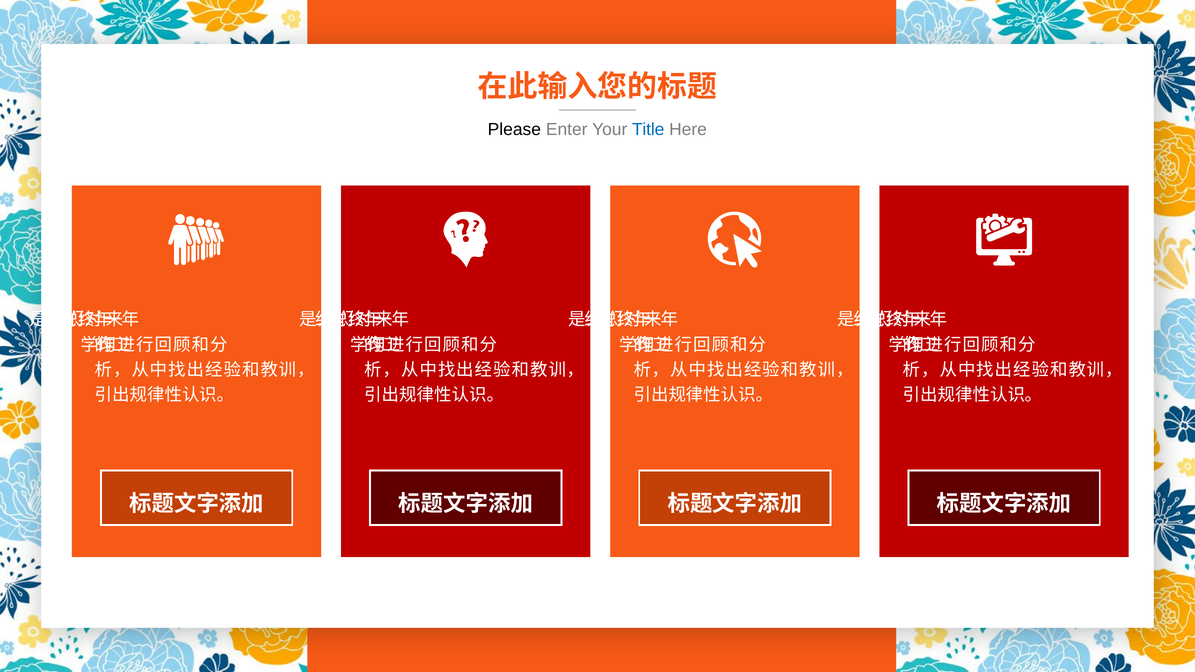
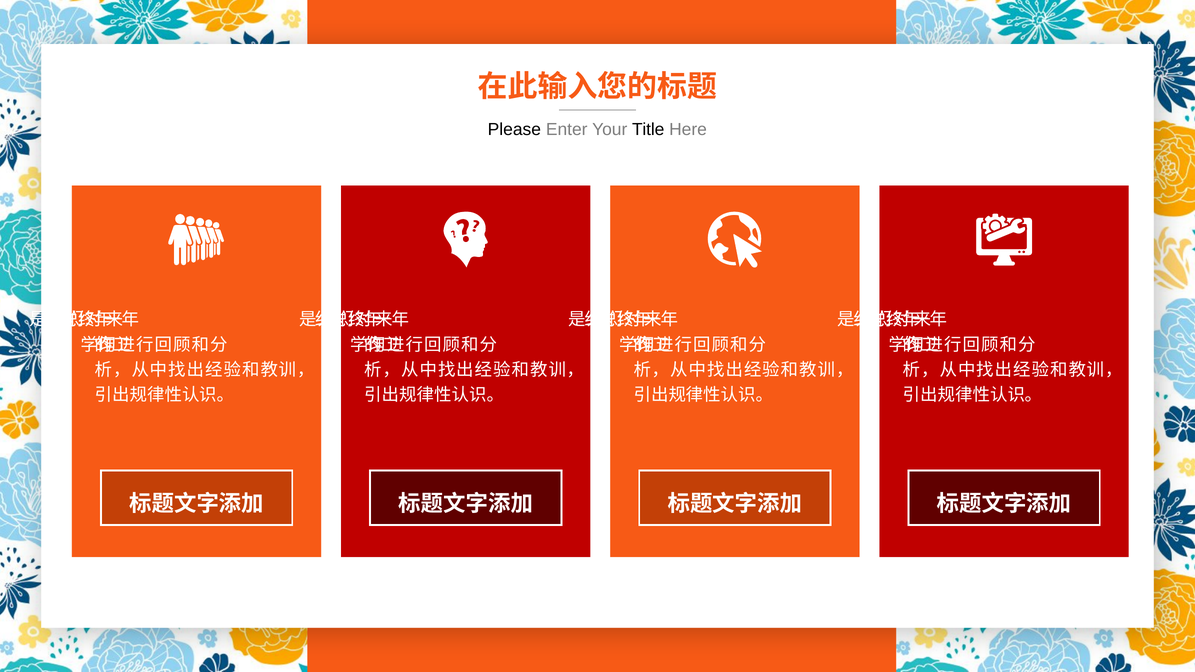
Title colour: blue -> black
